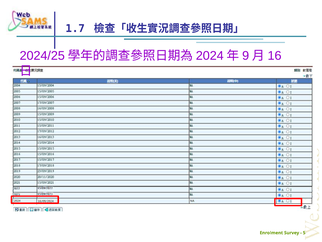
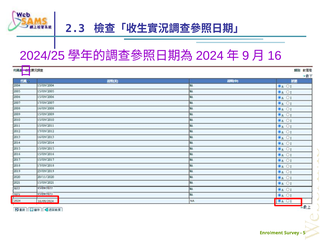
1.7: 1.7 -> 2.3
